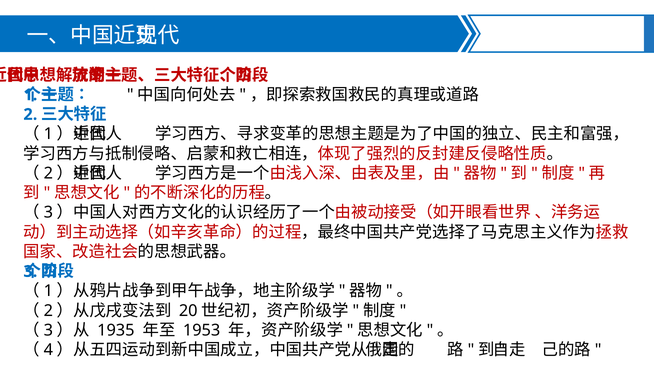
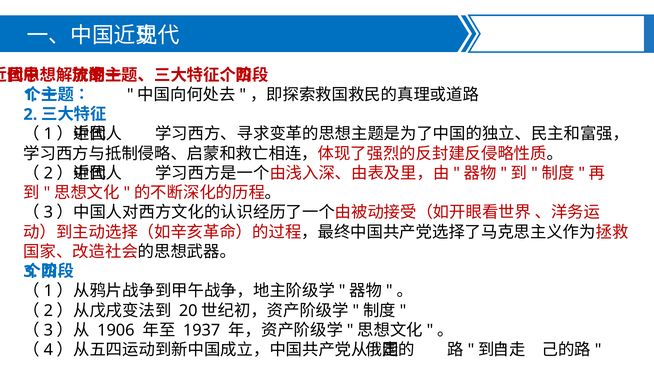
1935: 1935 -> 1906
1953: 1953 -> 1937
